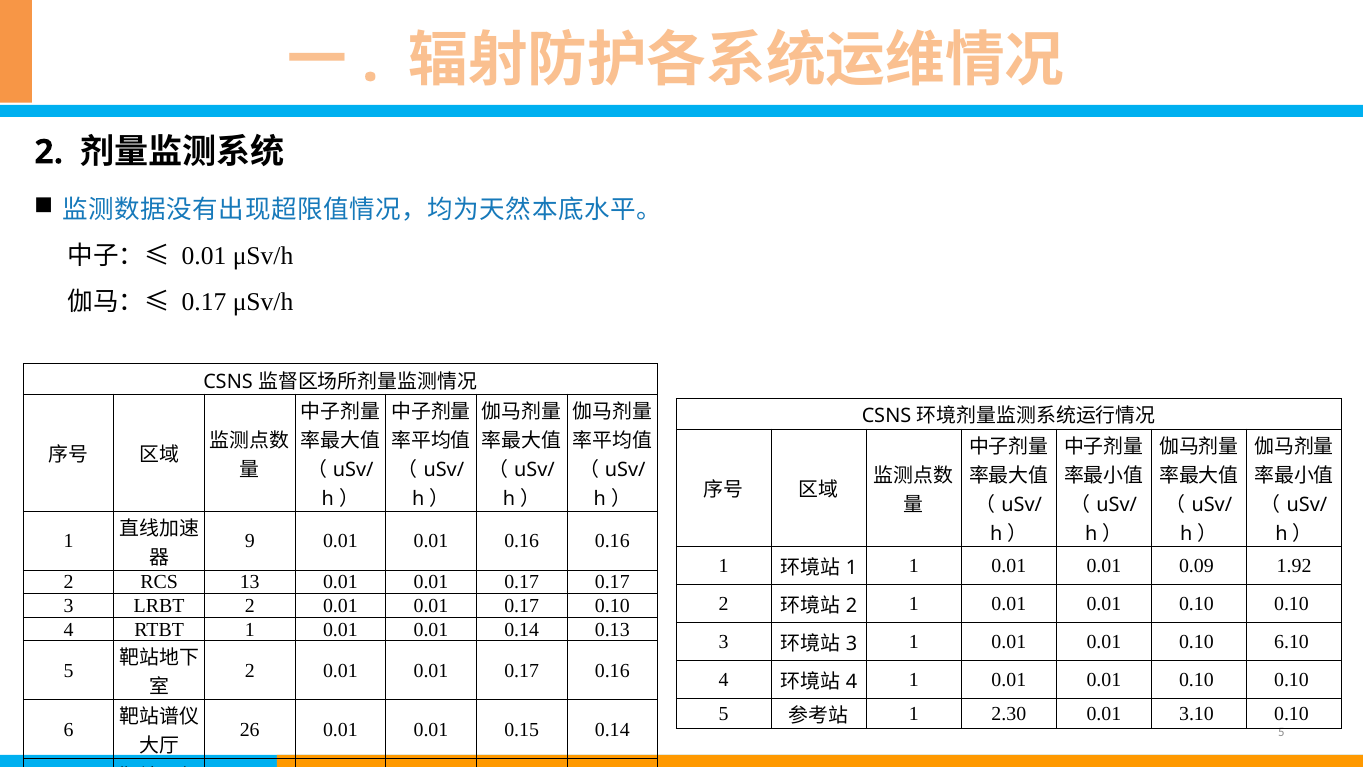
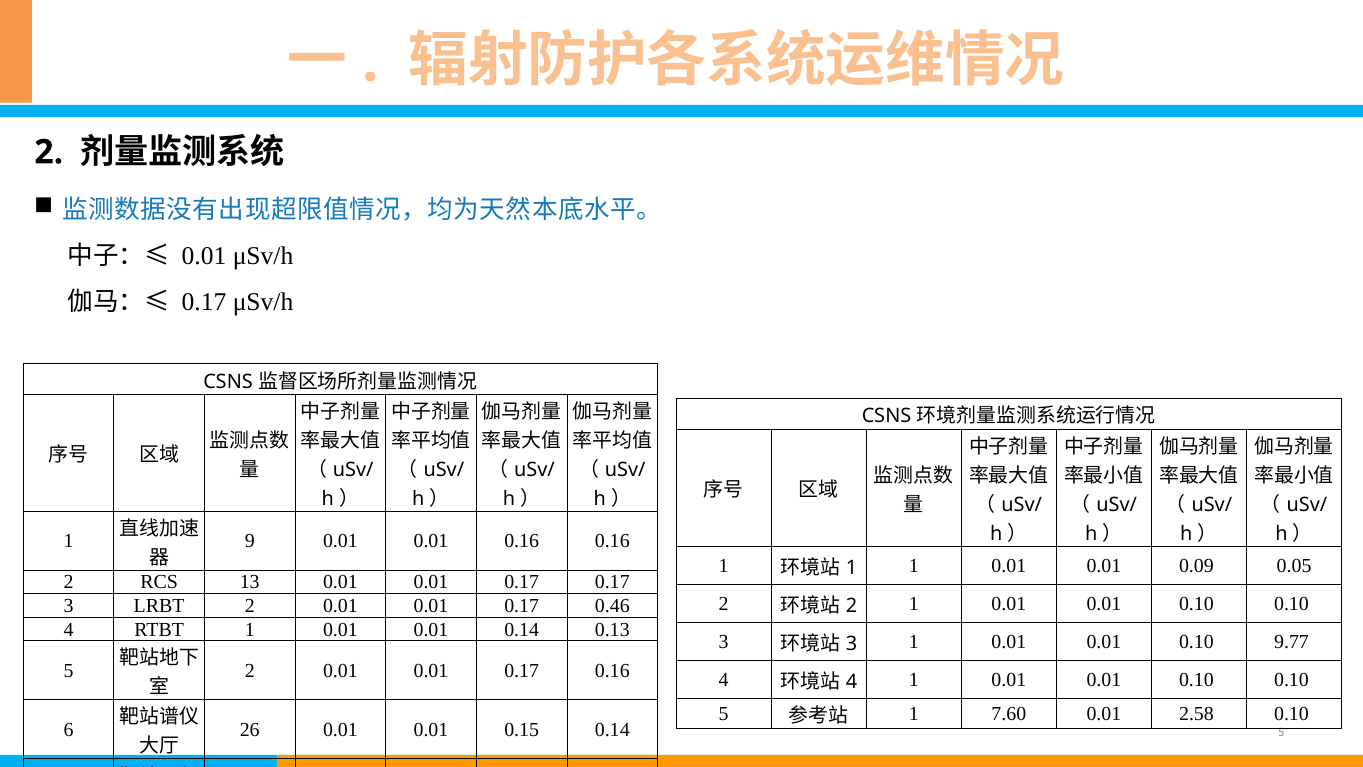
1.92: 1.92 -> 0.05
0.17 0.10: 0.10 -> 0.46
6.10: 6.10 -> 9.77
2.30: 2.30 -> 7.60
3.10: 3.10 -> 2.58
